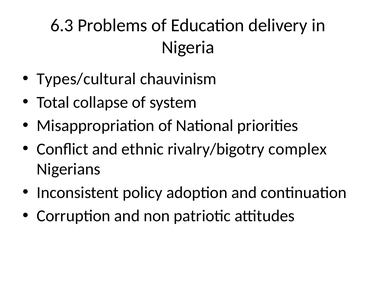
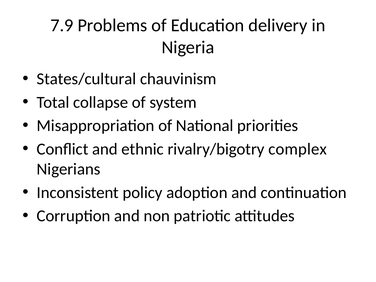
6.3: 6.3 -> 7.9
Types/cultural: Types/cultural -> States/cultural
